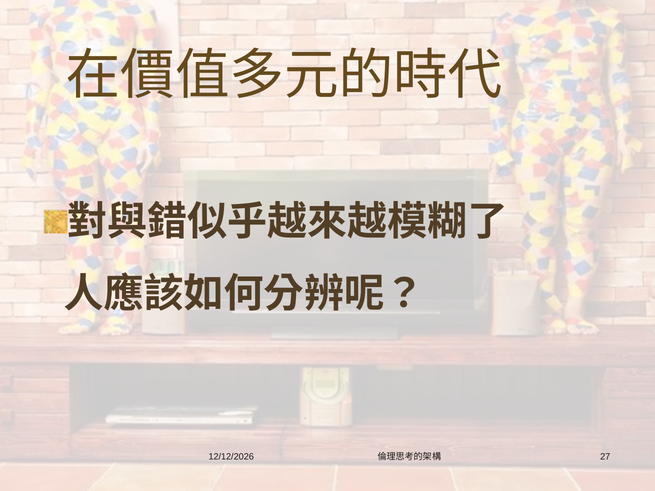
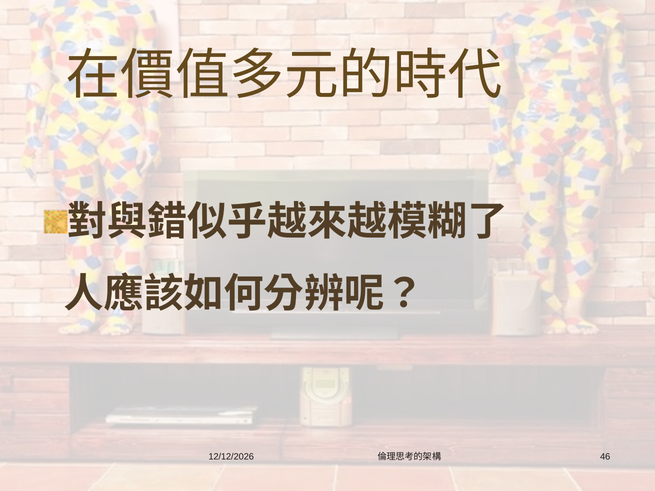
27: 27 -> 46
